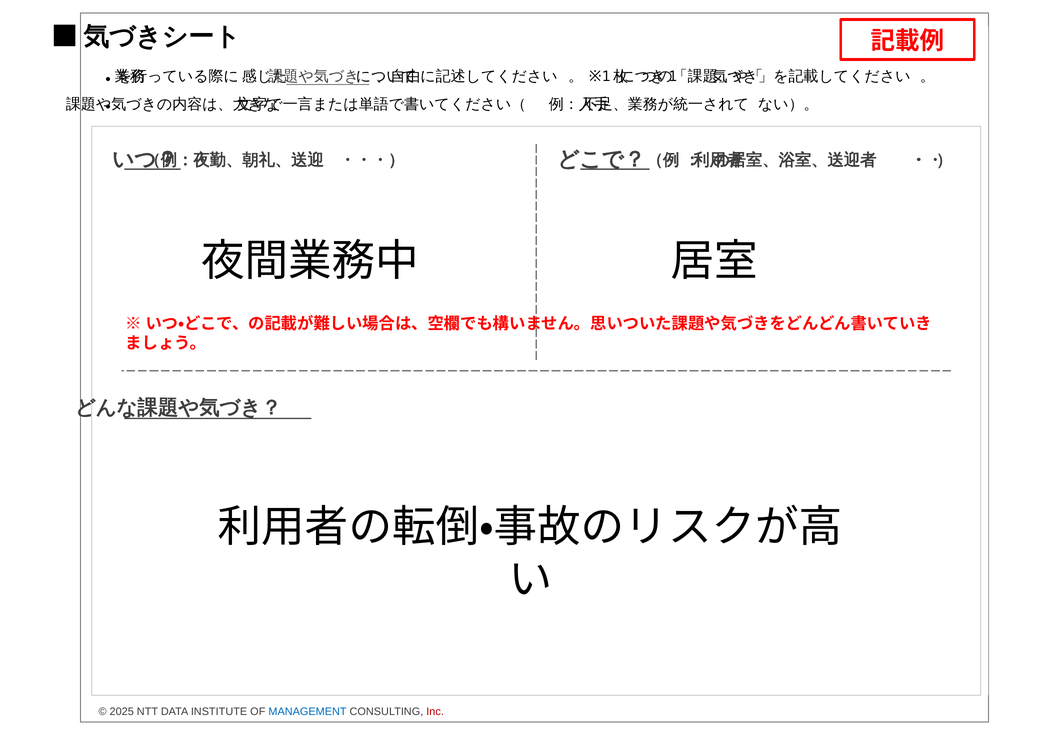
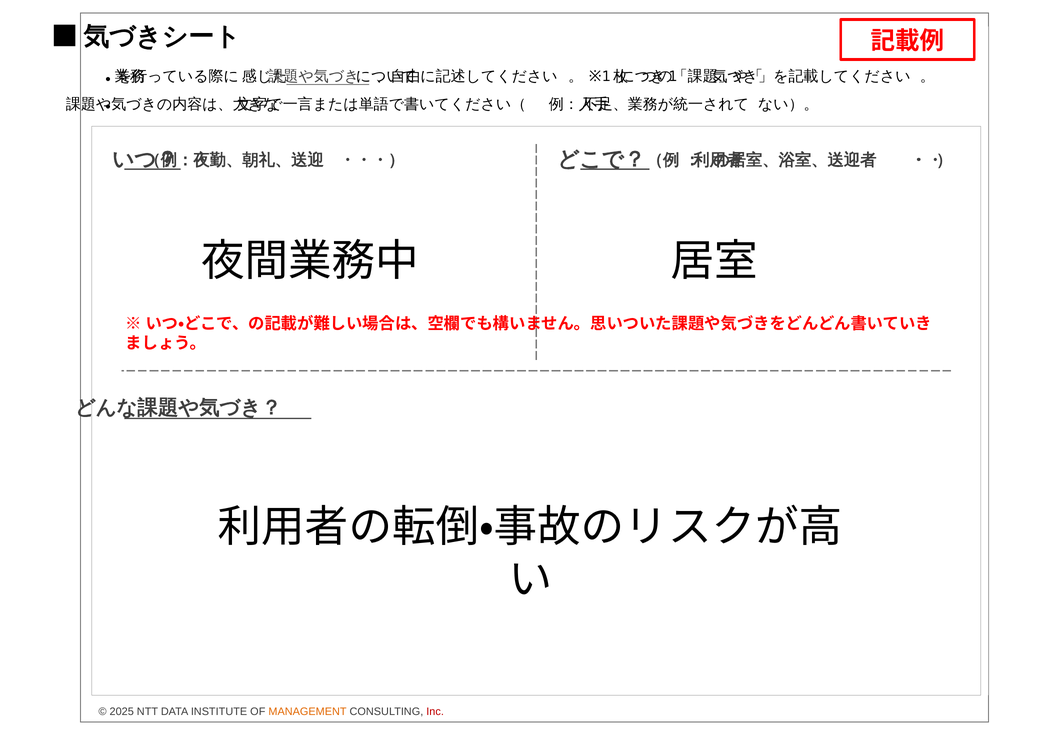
MANAGEMENT colour: blue -> orange
